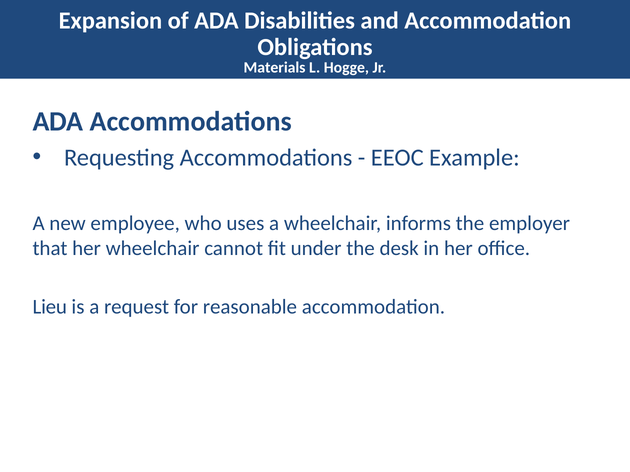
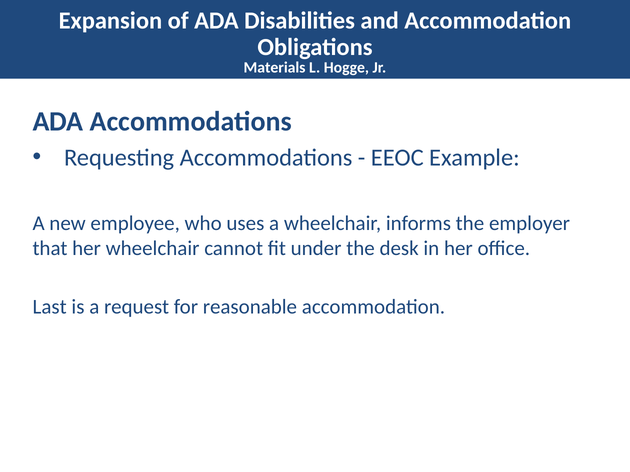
Lieu: Lieu -> Last
